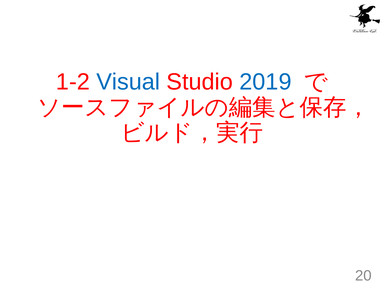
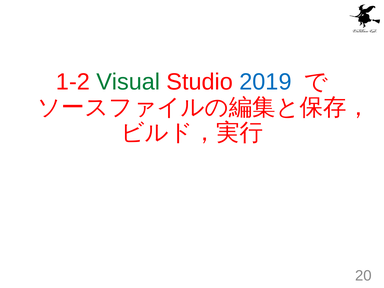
Visual colour: blue -> green
